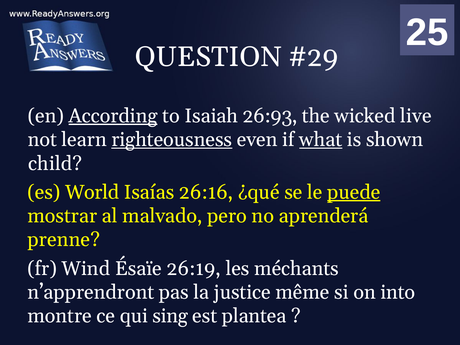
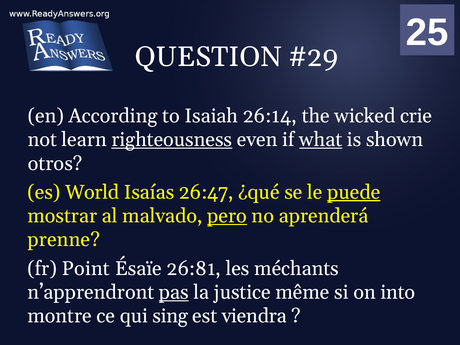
According underline: present -> none
26:93: 26:93 -> 26:14
live: live -> crie
child: child -> otros
26:16: 26:16 -> 26:47
pero underline: none -> present
Wind: Wind -> Point
26:19: 26:19 -> 26:81
pas underline: none -> present
plantea: plantea -> viendra
